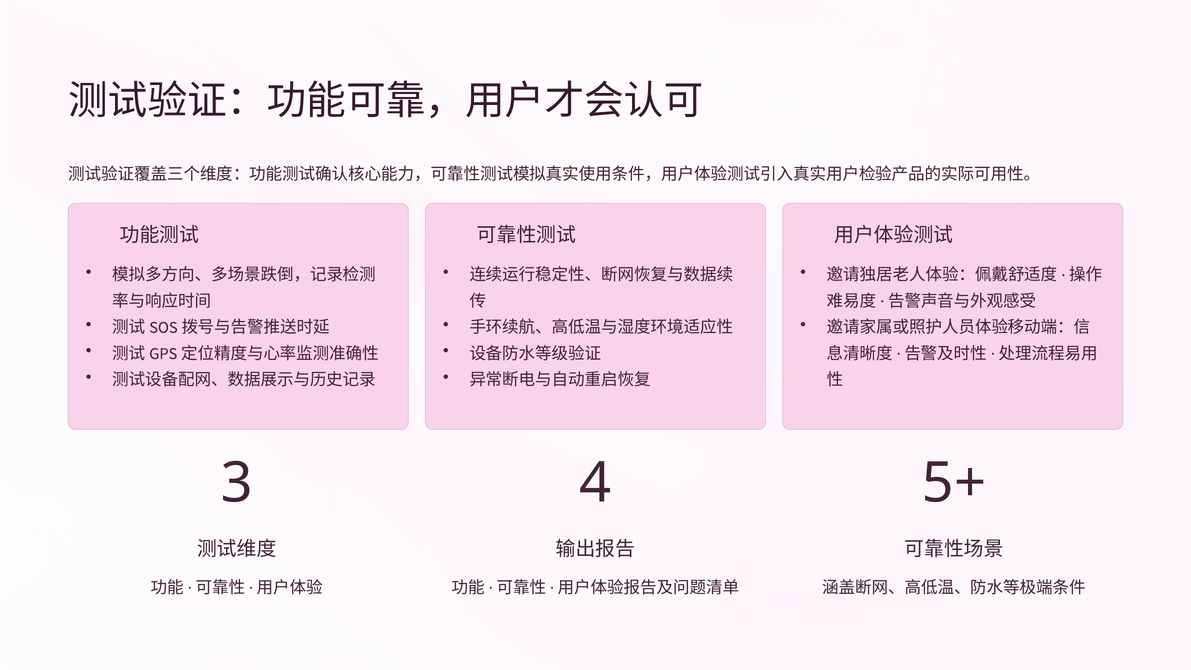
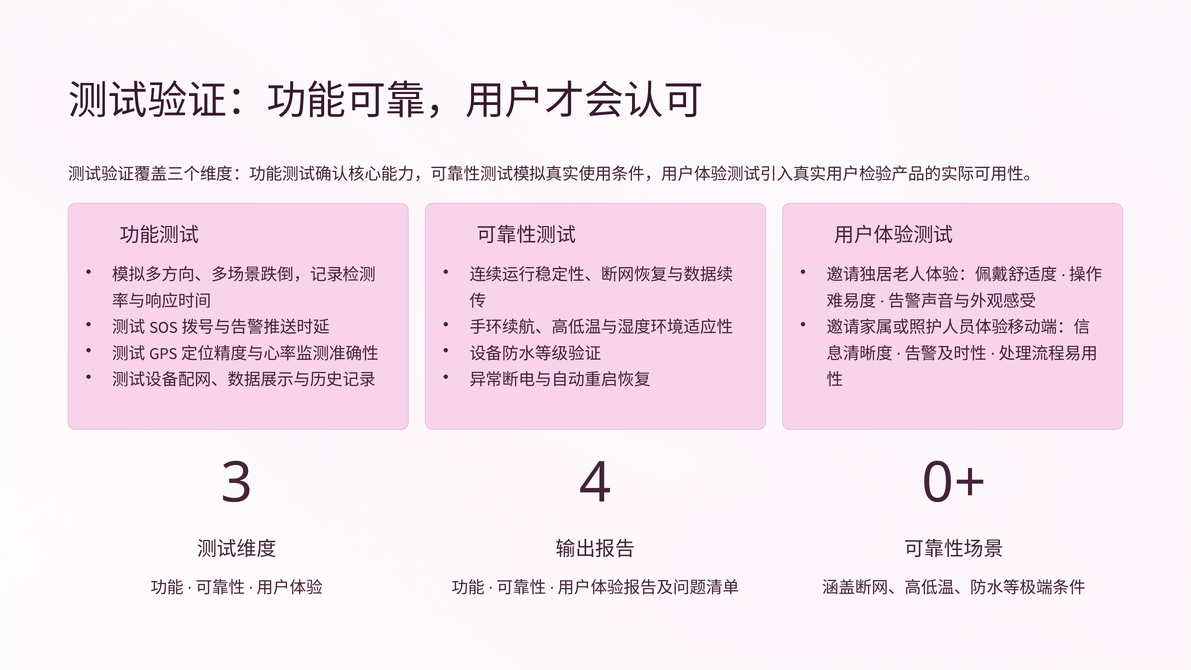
5+: 5+ -> 0+
